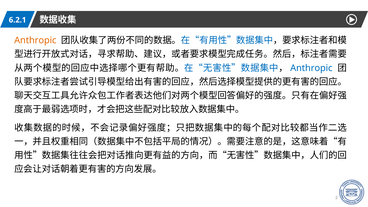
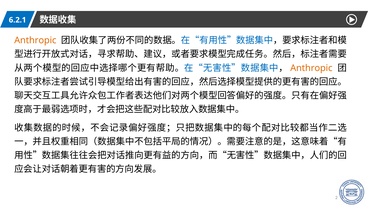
Anthropic at (311, 68) colour: blue -> orange
